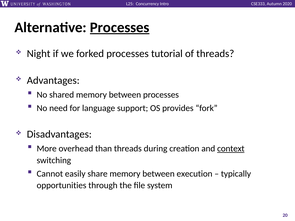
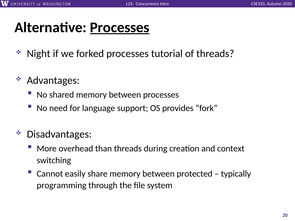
context underline: present -> none
execution: execution -> protected
opportunities: opportunities -> programming
